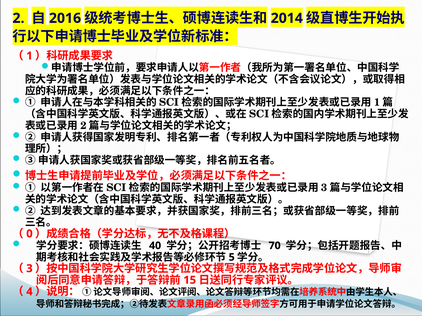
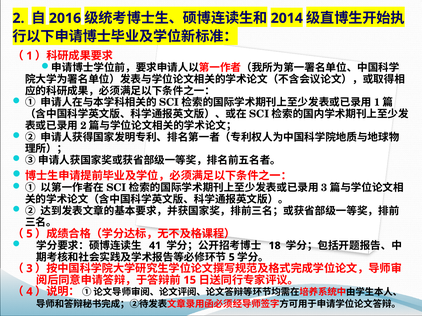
0 at (29, 234): 0 -> 5
40: 40 -> 41
70: 70 -> 18
